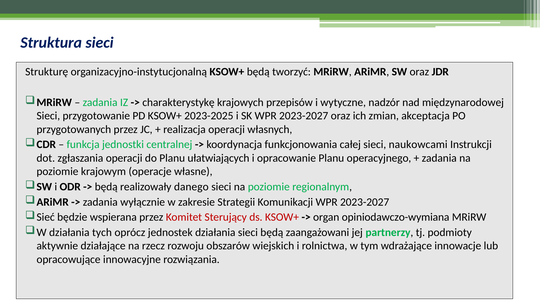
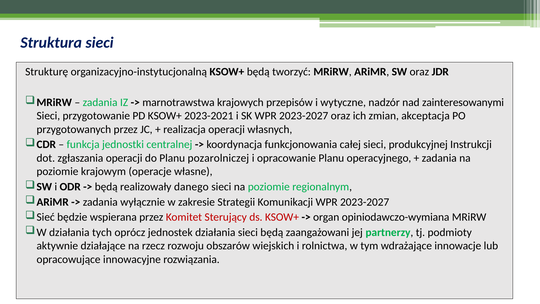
charakterystykę: charakterystykę -> marnotrawstwa
międzynarodowej: międzynarodowej -> zainteresowanymi
2023-2025: 2023-2025 -> 2023-2021
naukowcami: naukowcami -> produkcyjnej
ułatwiających: ułatwiających -> pozarolniczej
